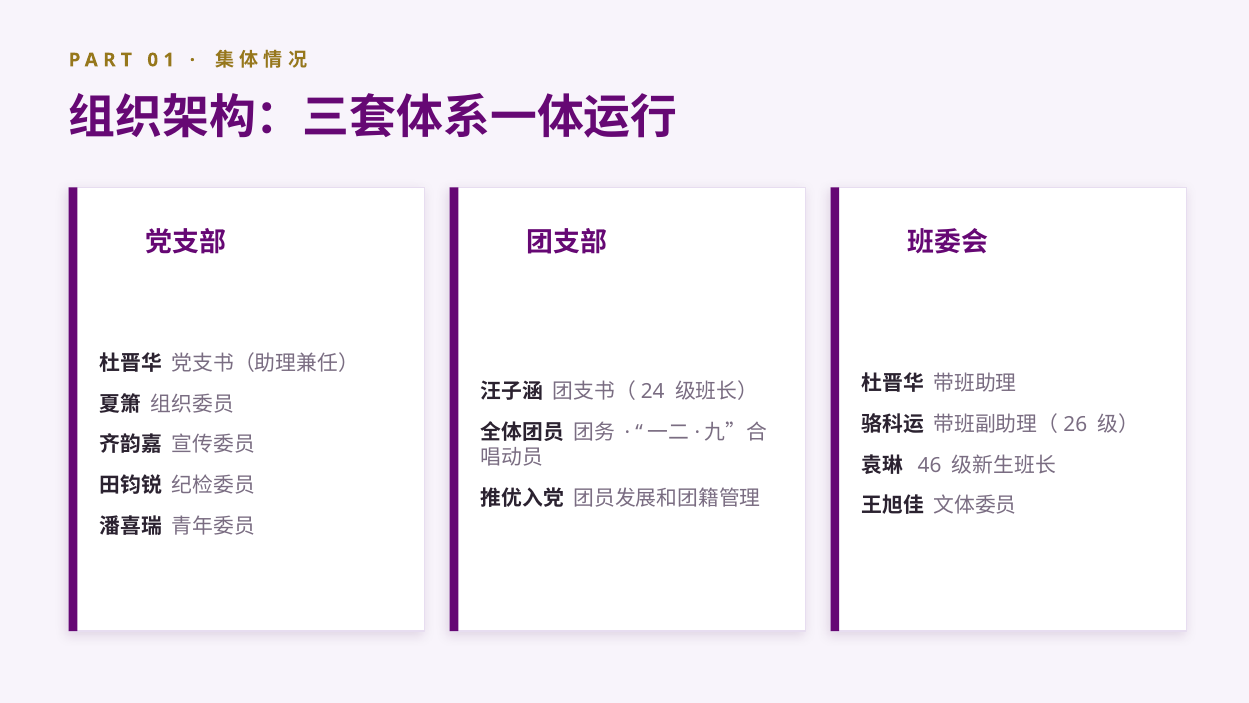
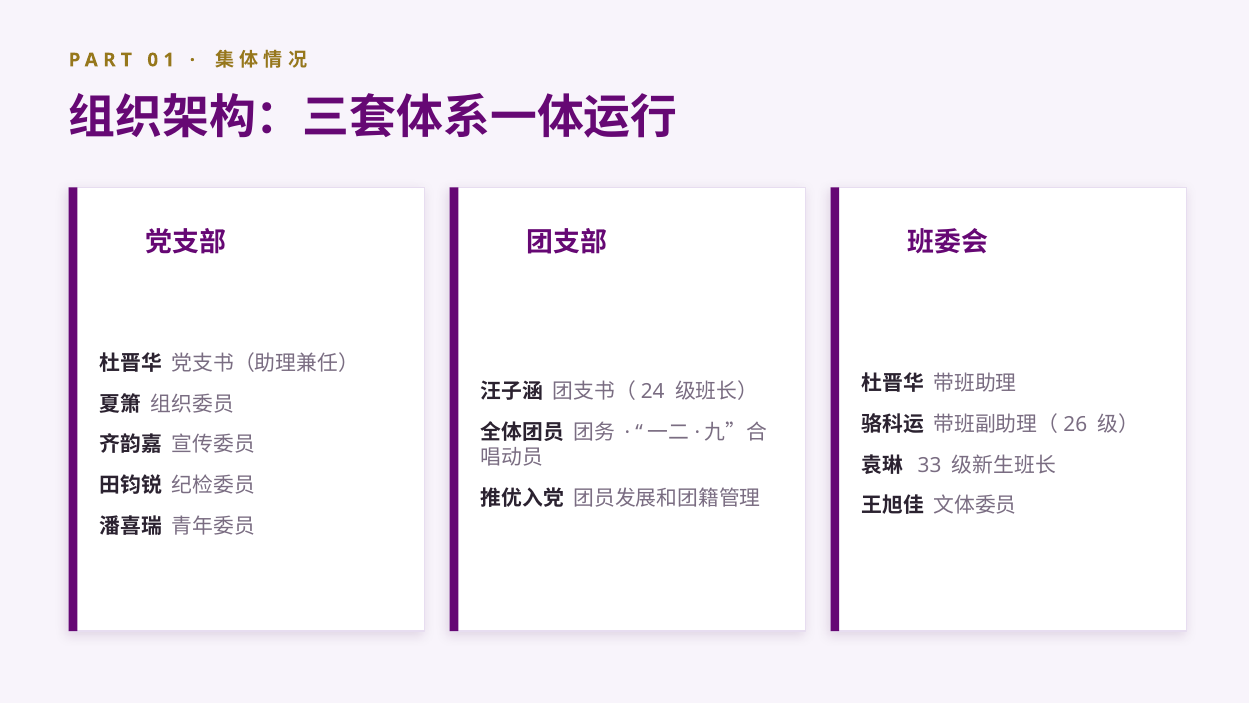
46: 46 -> 33
